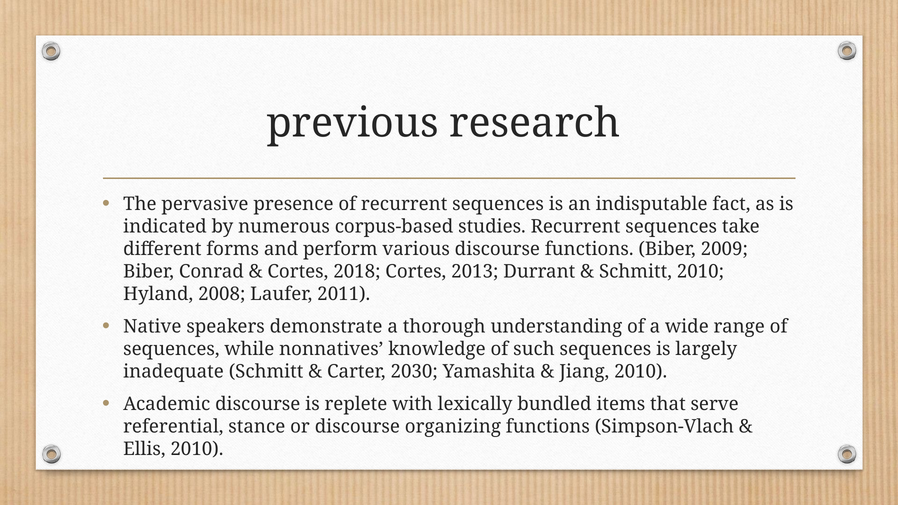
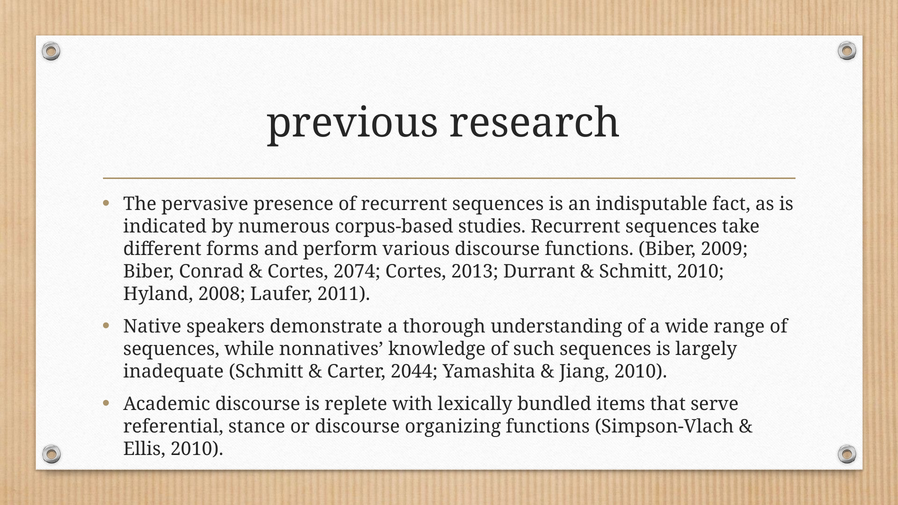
2018: 2018 -> 2074
2030: 2030 -> 2044
